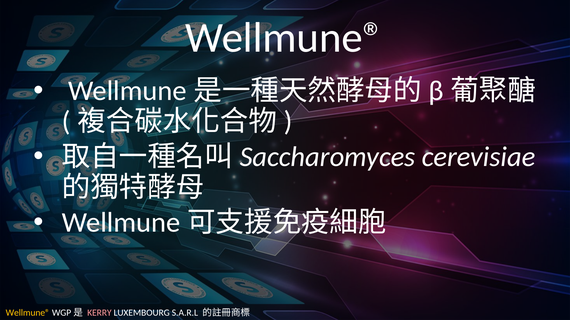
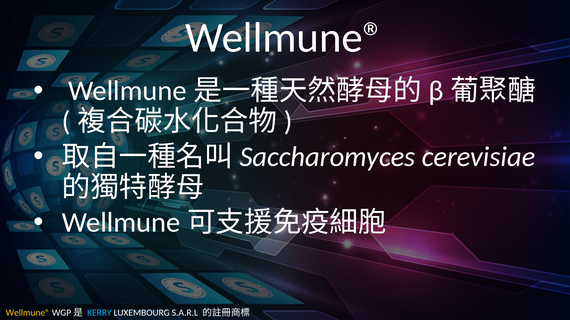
KERRY colour: pink -> light blue
